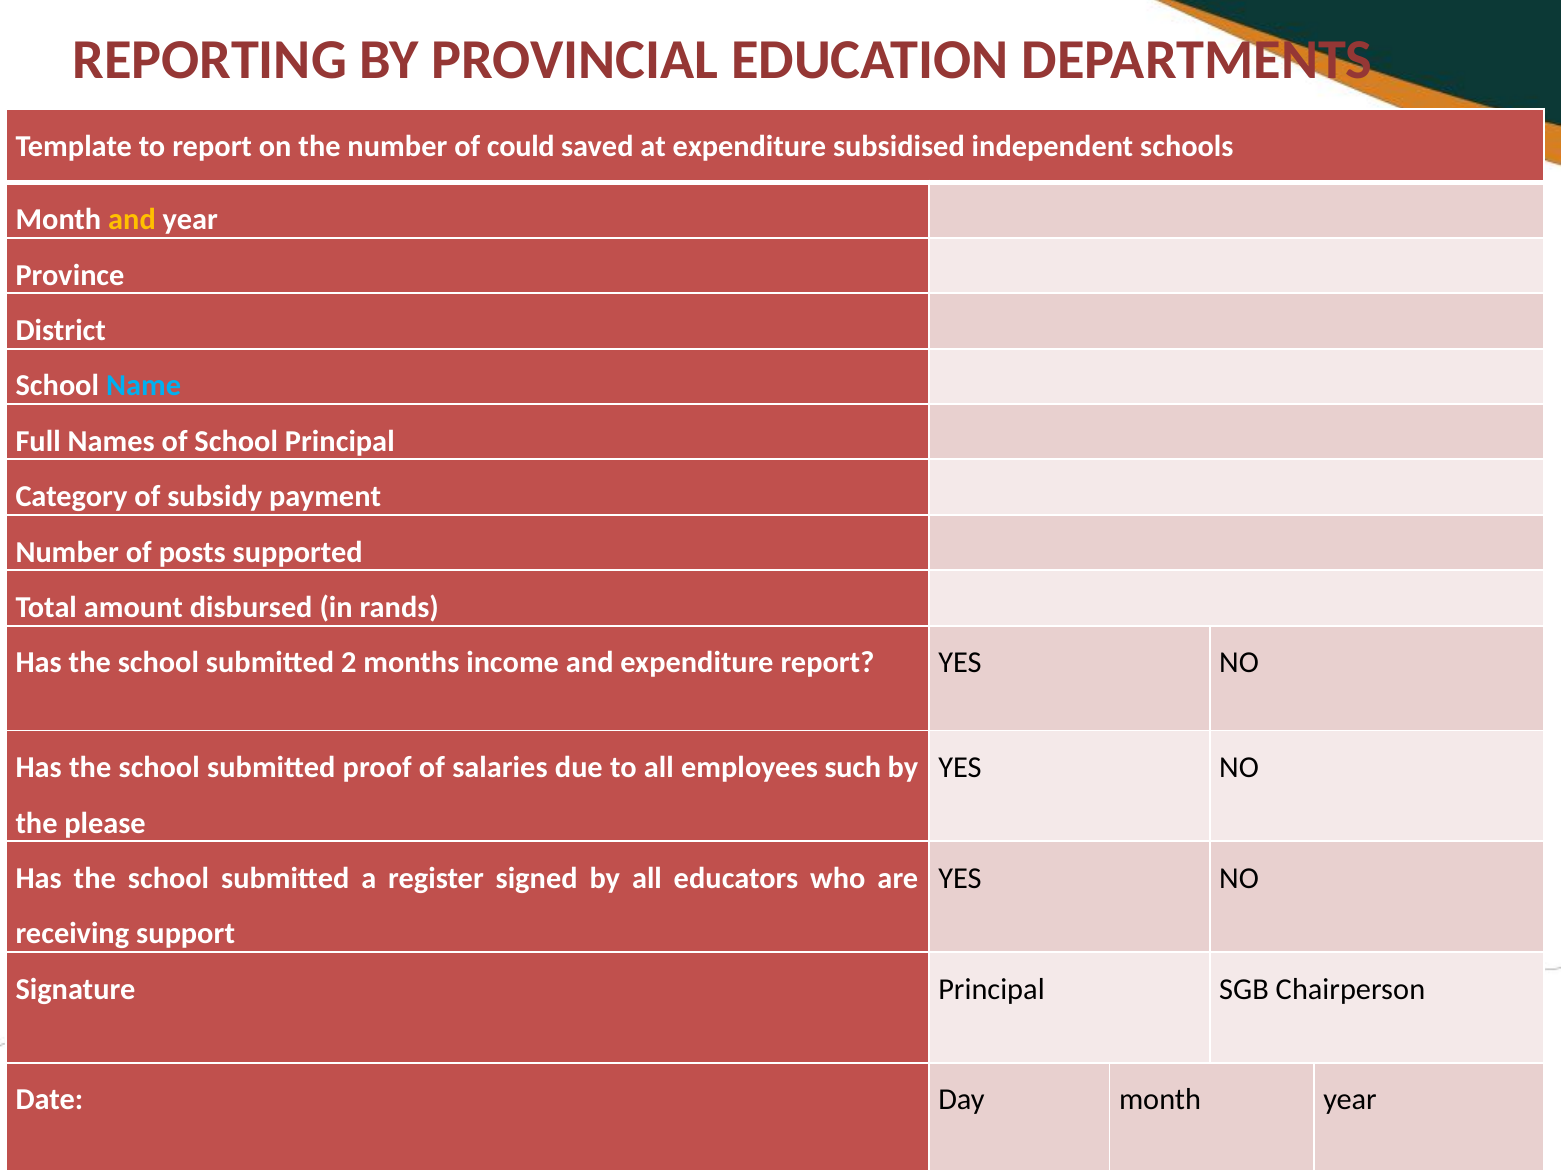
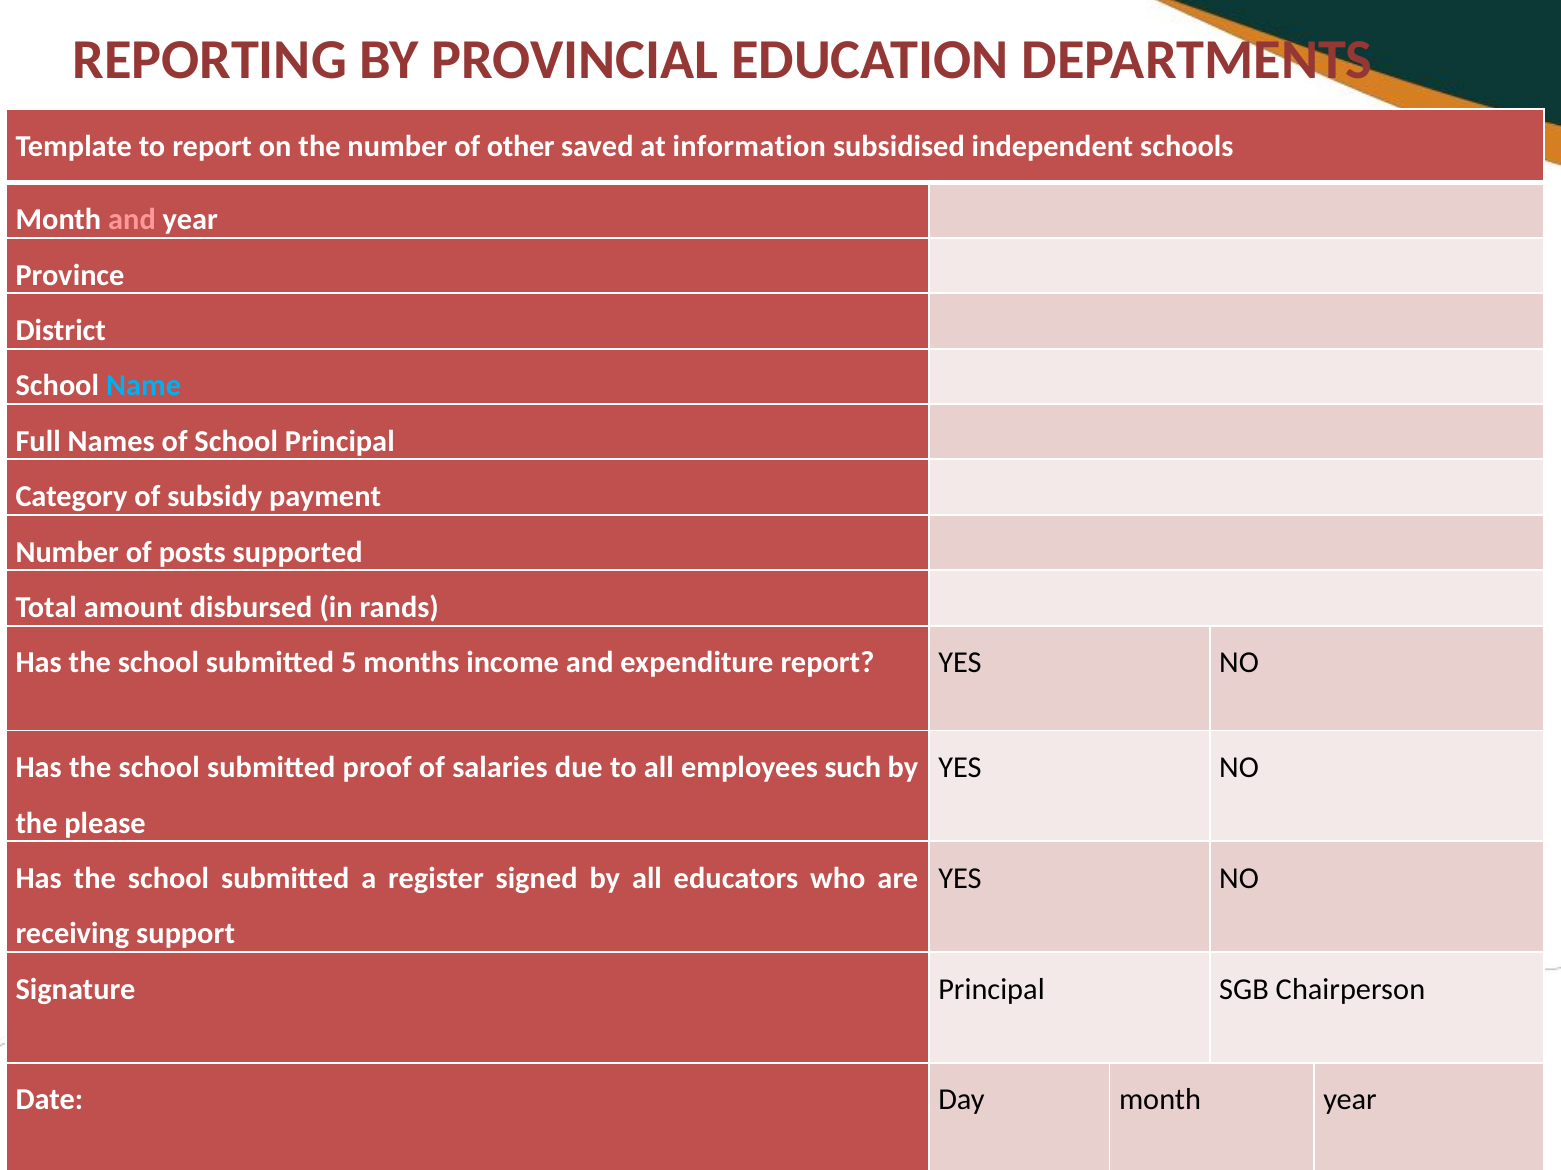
could: could -> other
at expenditure: expenditure -> information
and at (132, 220) colour: yellow -> pink
2: 2 -> 5
